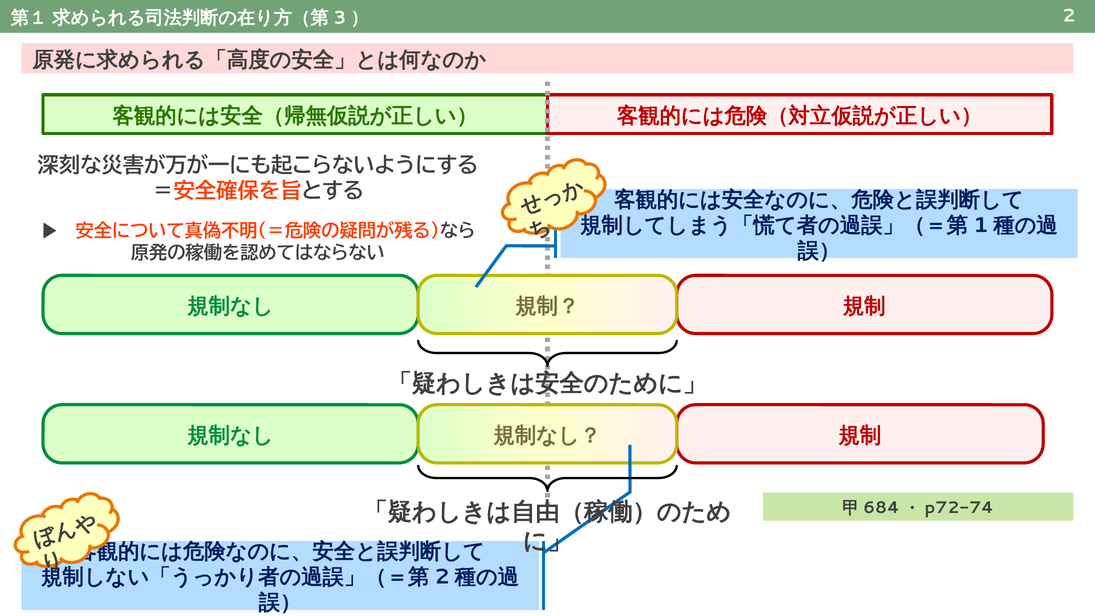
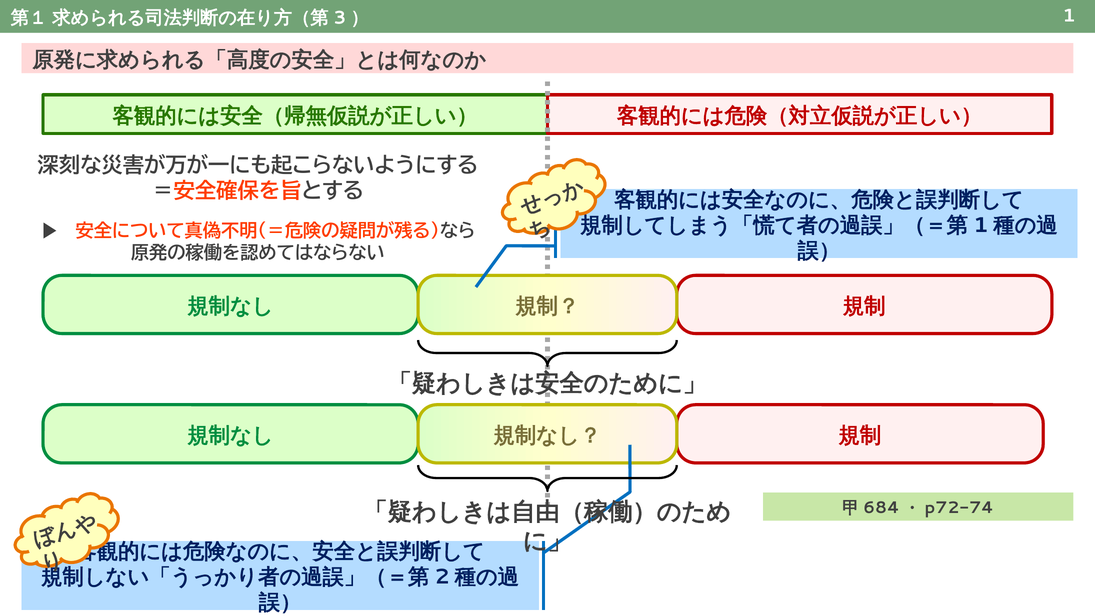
2: 2 -> 1
